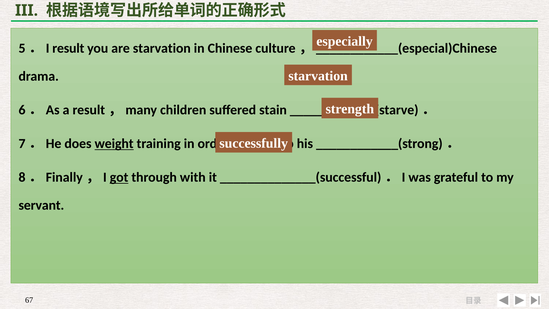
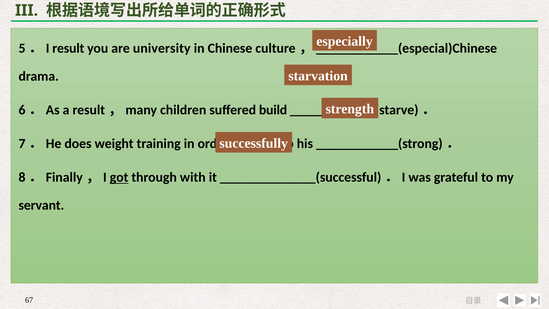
are starvation: starvation -> university
suffered stain: stain -> build
weight underline: present -> none
